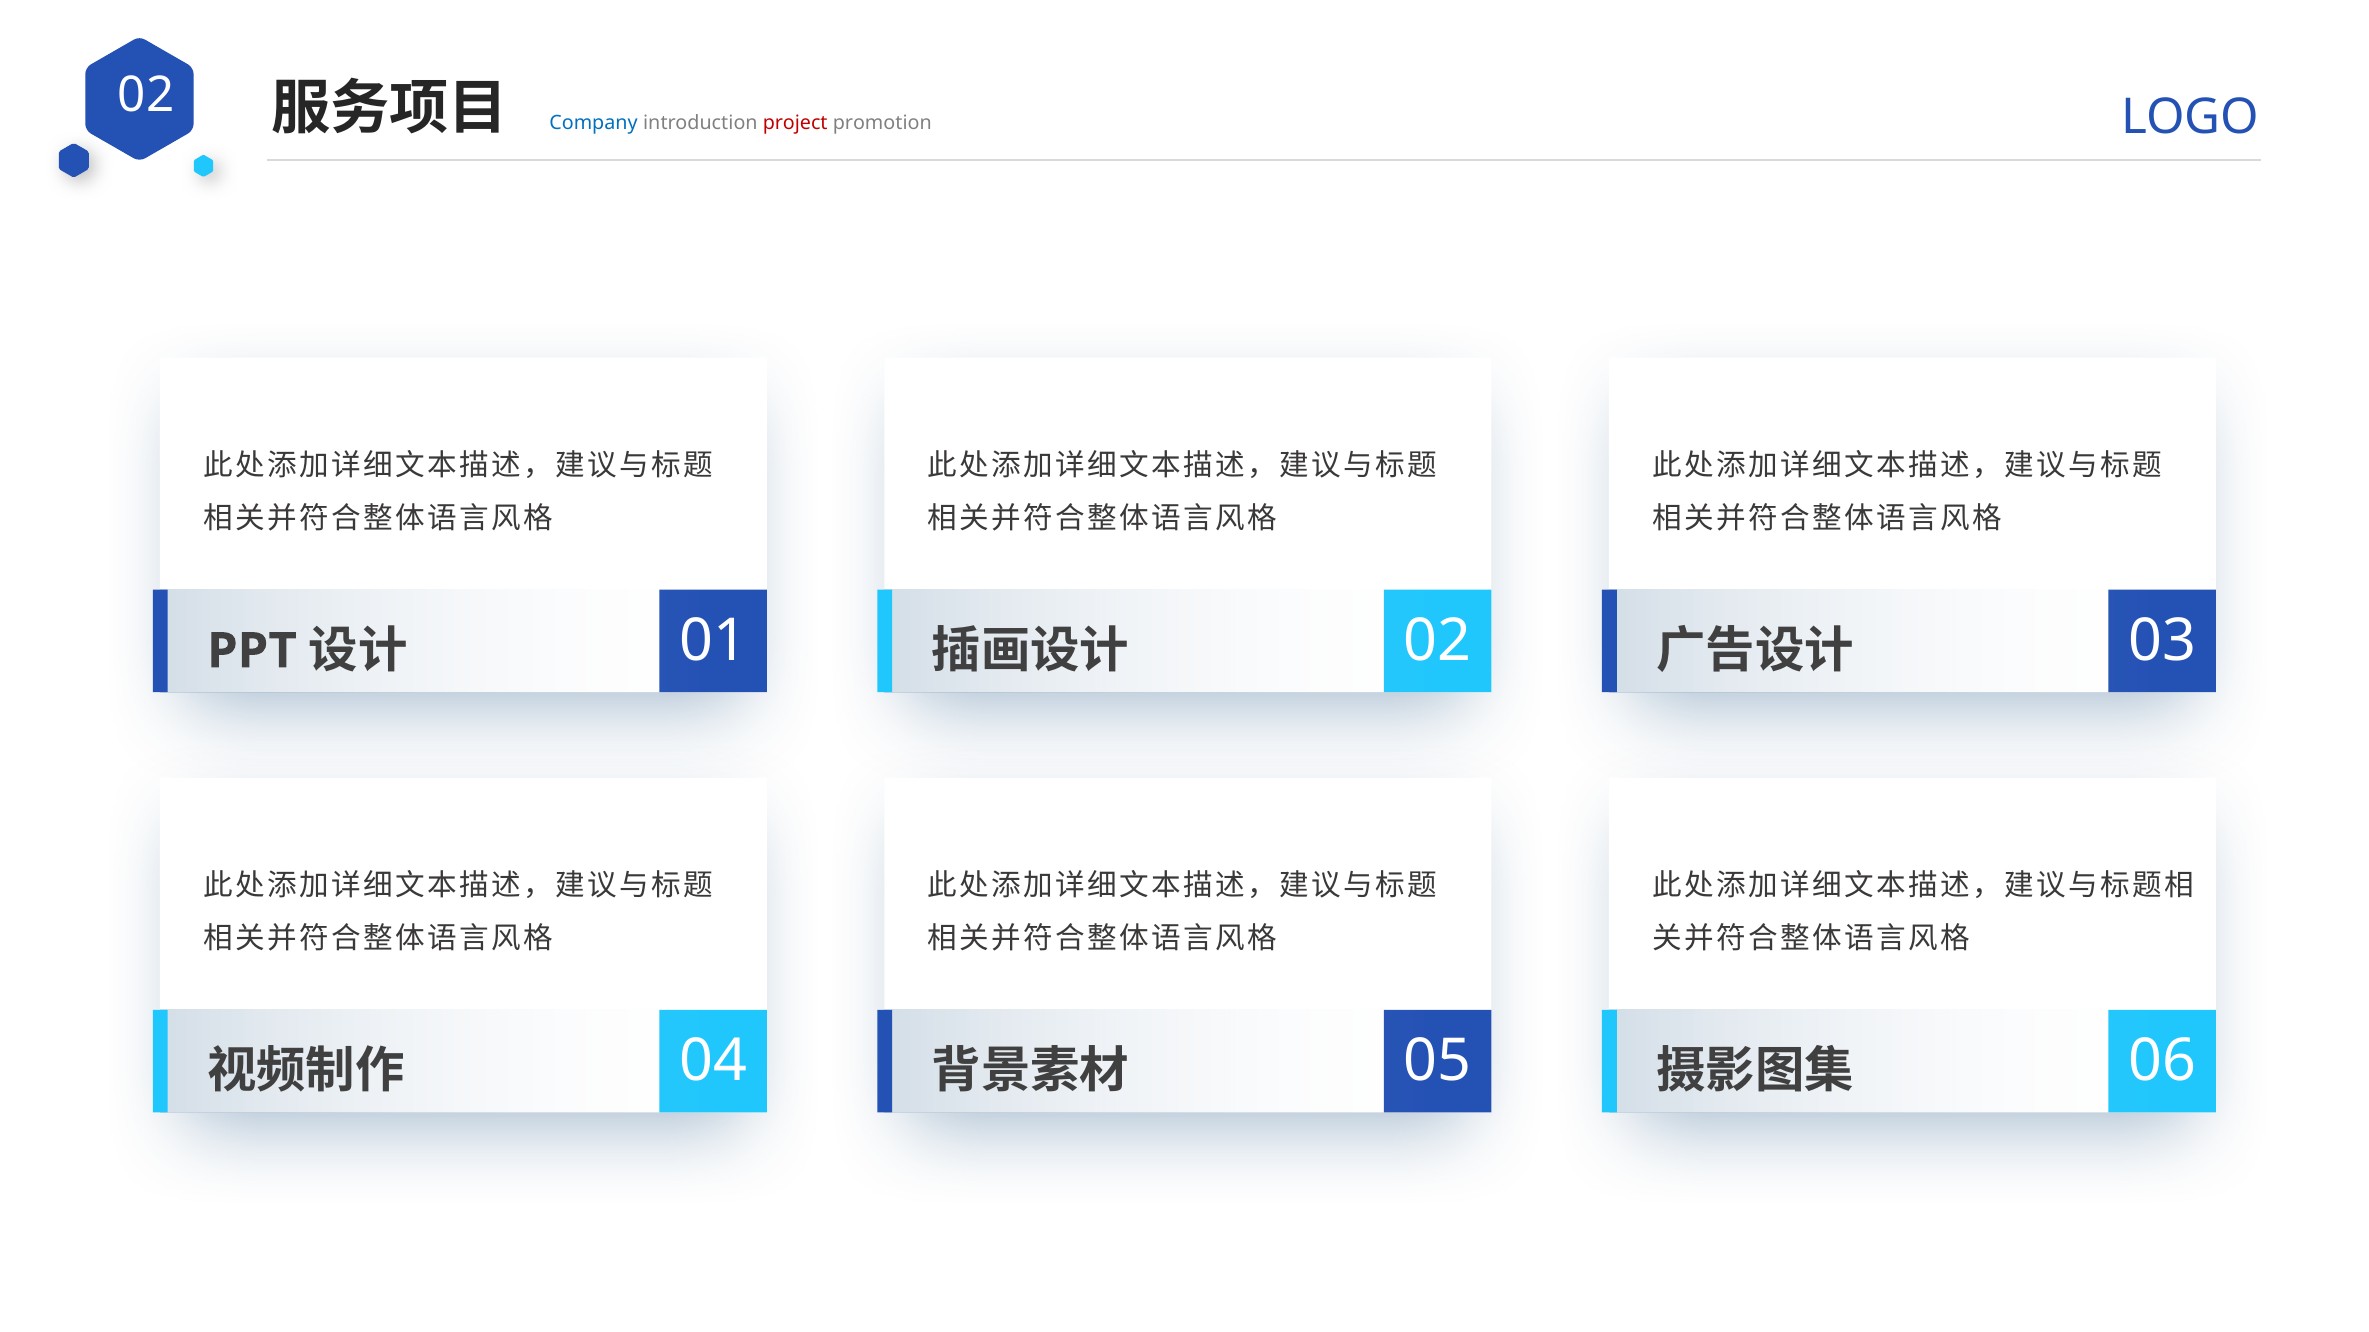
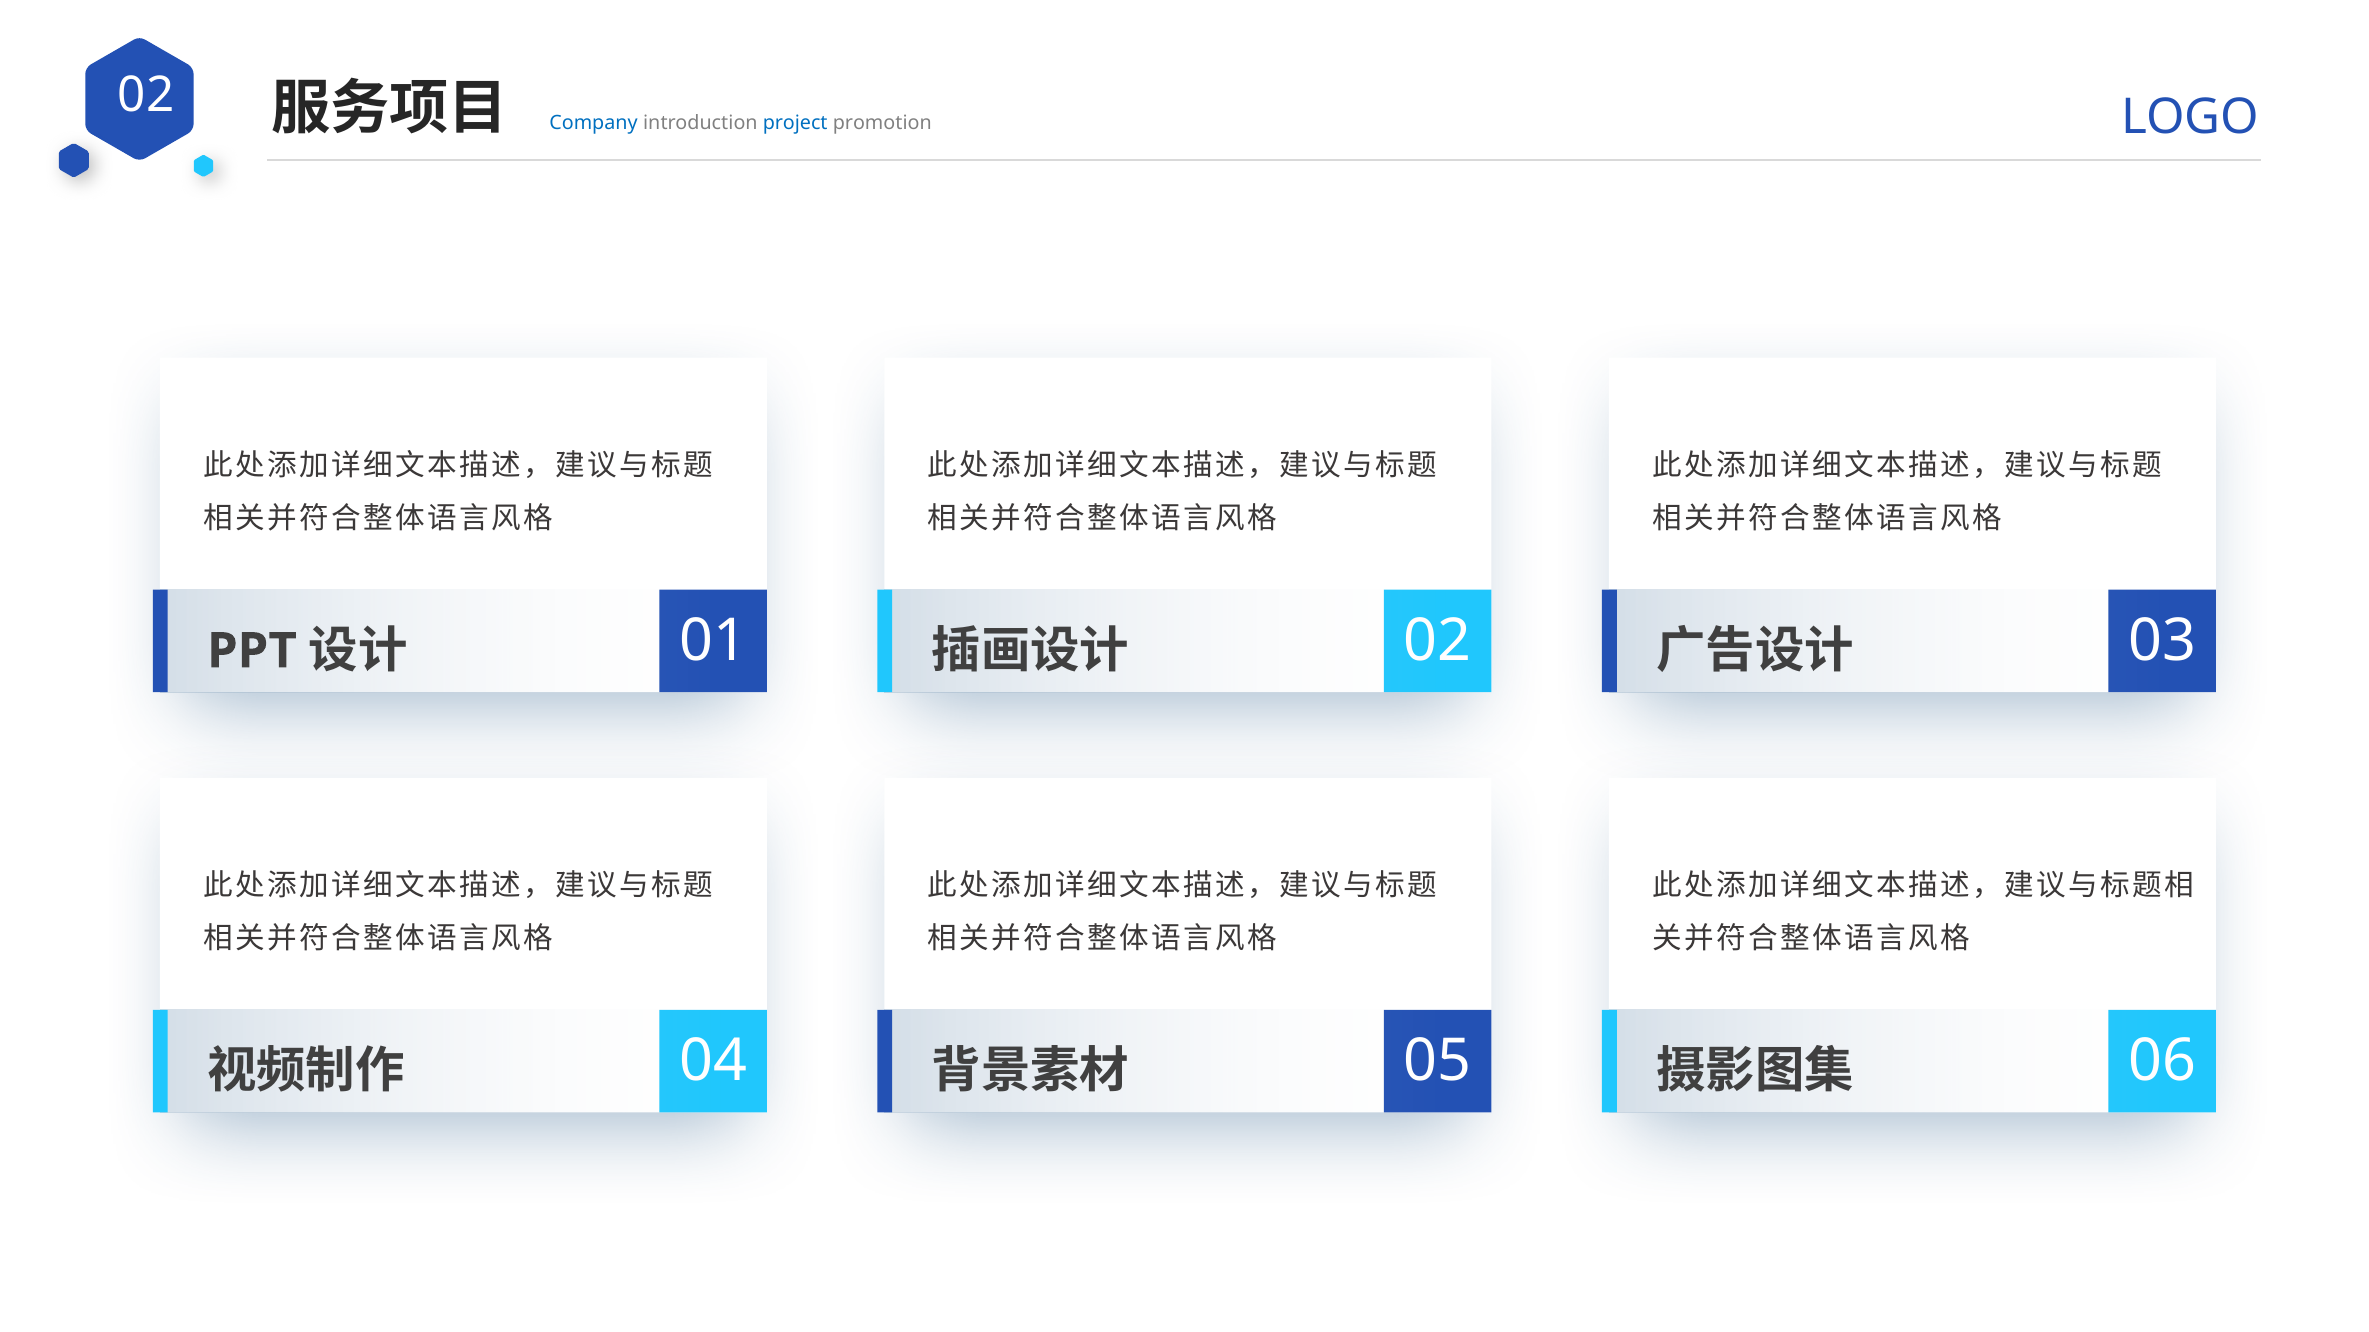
project colour: red -> blue
